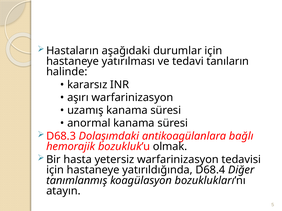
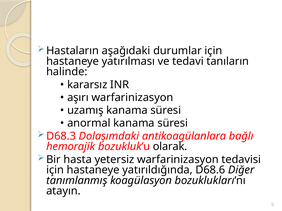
olmak: olmak -> olarak
D68.4: D68.4 -> D68.6
